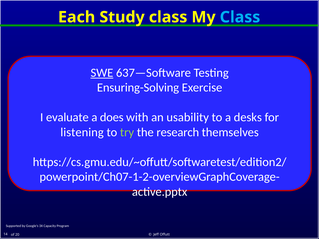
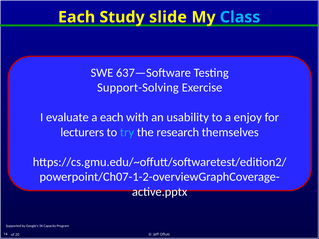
Study class: class -> slide
SWE underline: present -> none
Ensuring-Solving: Ensuring-Solving -> Support-Solving
a does: does -> each
desks: desks -> enjoy
listening: listening -> lecturers
try colour: light green -> light blue
